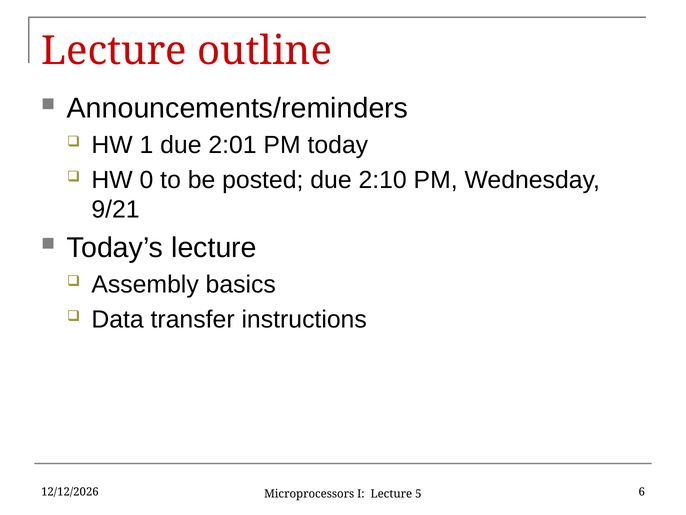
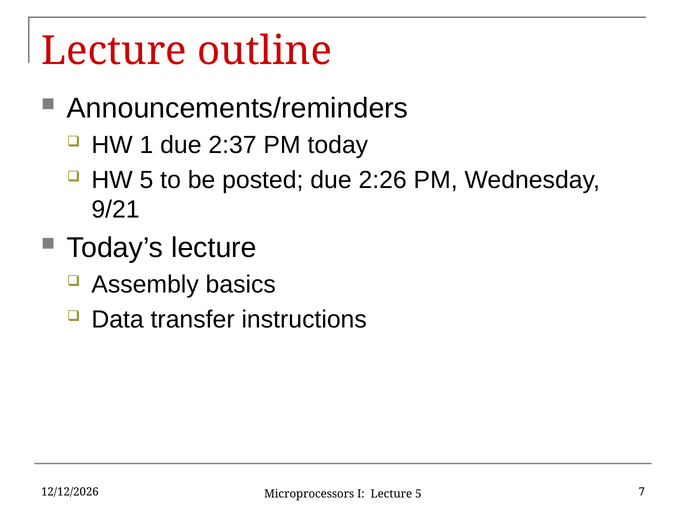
2:01: 2:01 -> 2:37
HW 0: 0 -> 5
2:10: 2:10 -> 2:26
6: 6 -> 7
